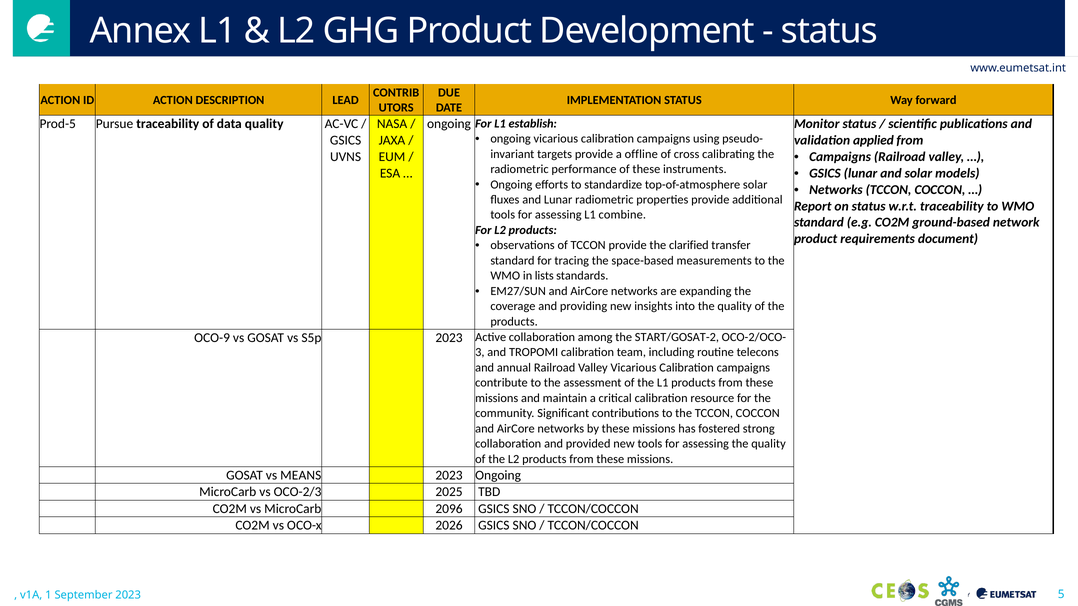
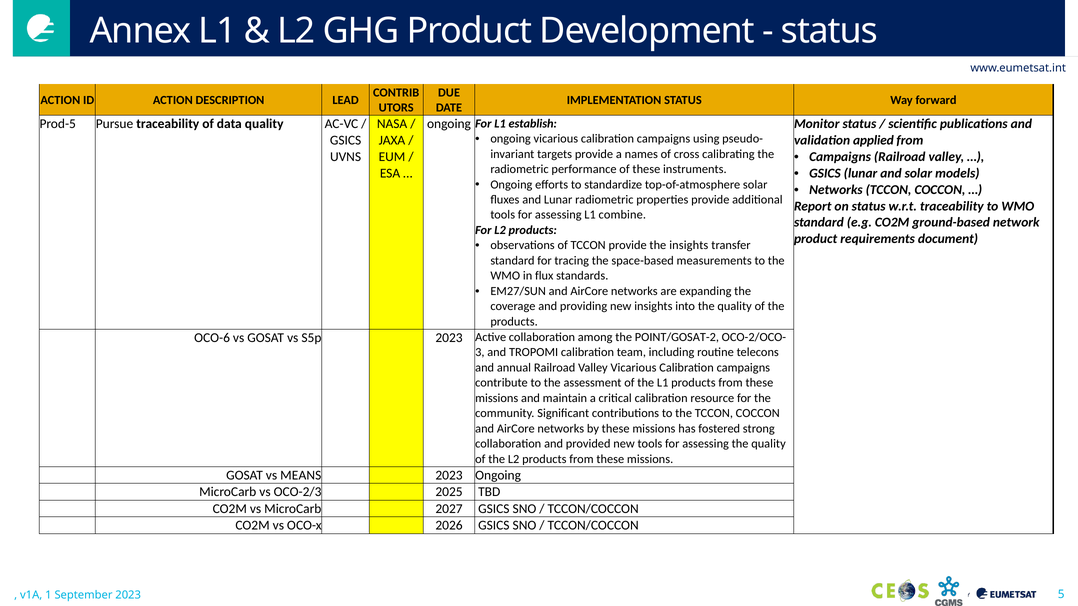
offline: offline -> names
the clarified: clarified -> insights
lists: lists -> flux
OCO-9: OCO-9 -> OCO-6
START/GOSAT-2: START/GOSAT-2 -> POINT/GOSAT-2
2096: 2096 -> 2027
